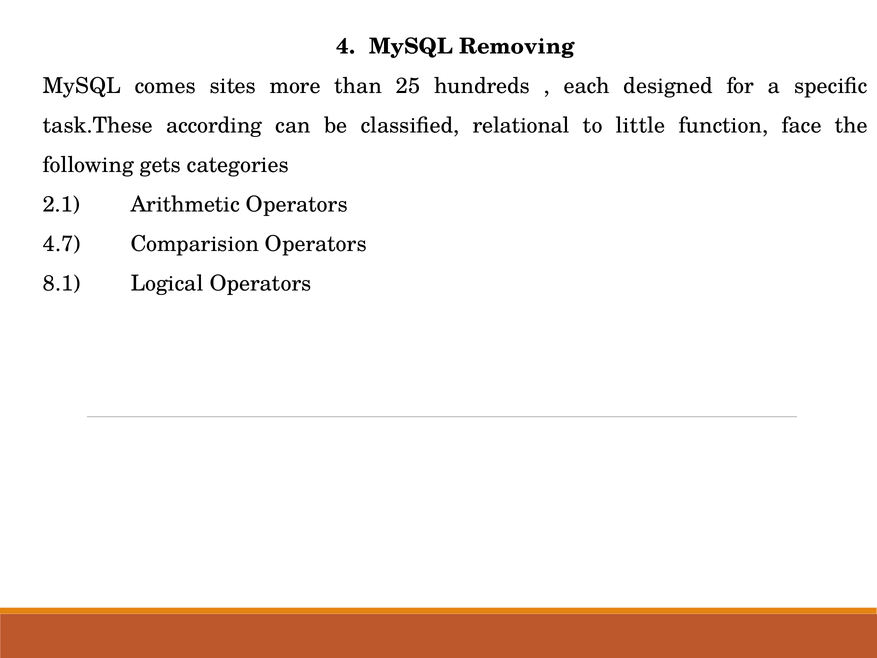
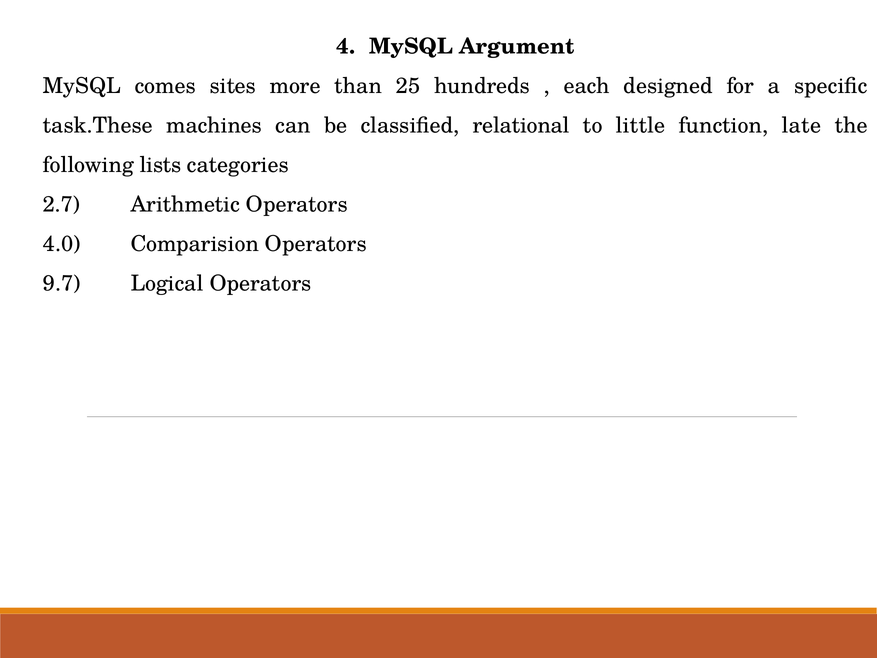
Removing: Removing -> Argument
according: according -> machines
face: face -> late
gets: gets -> lists
2.1: 2.1 -> 2.7
4.7: 4.7 -> 4.0
8.1: 8.1 -> 9.7
